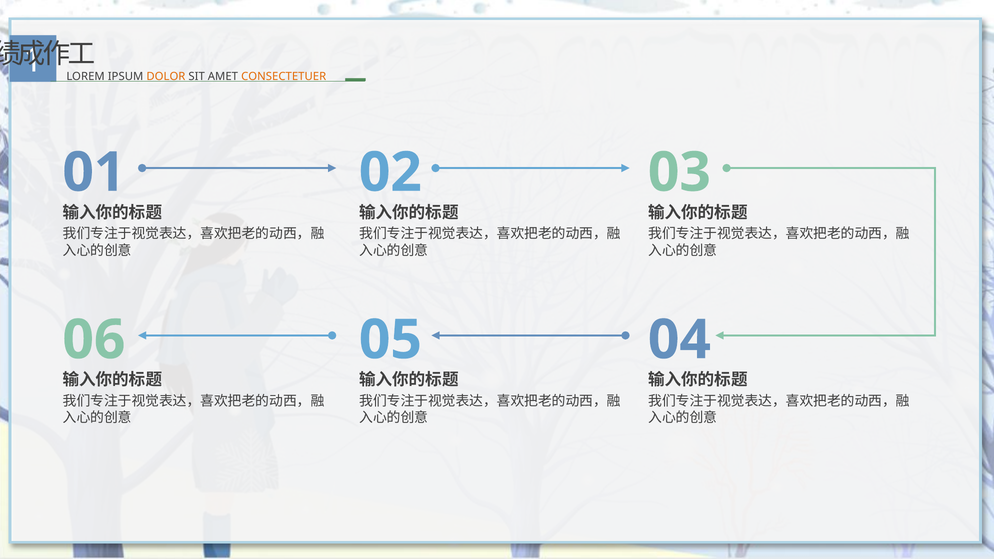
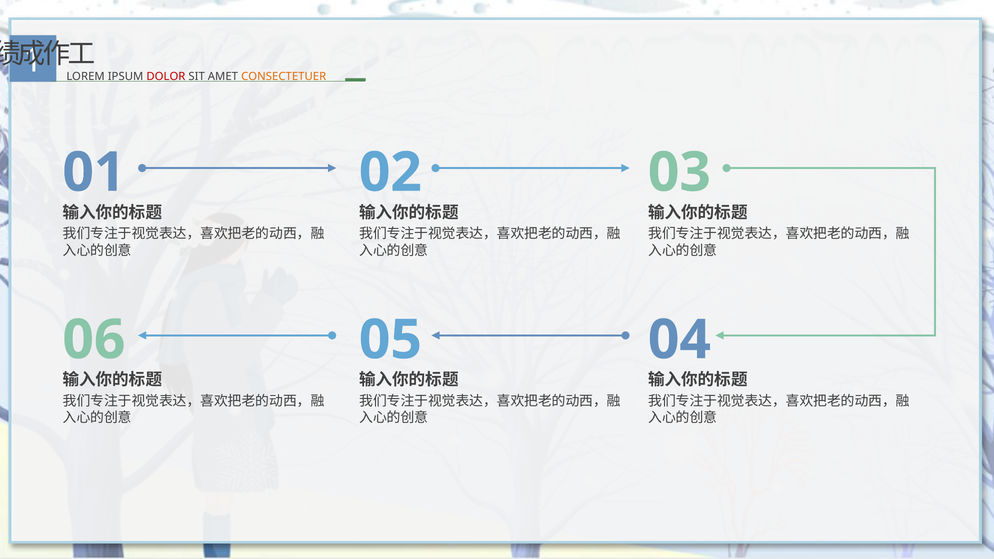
DOLOR colour: orange -> red
